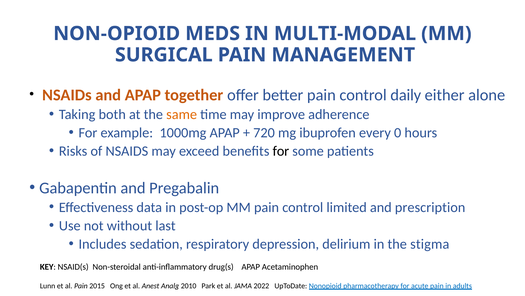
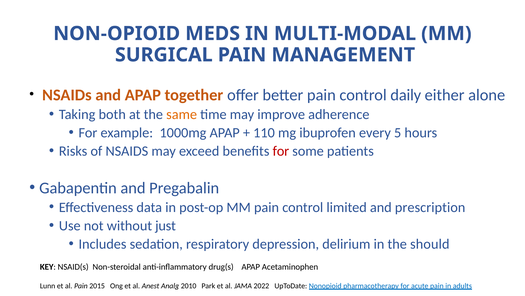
720: 720 -> 110
0: 0 -> 5
for at (281, 151) colour: black -> red
last: last -> just
stigma: stigma -> should
